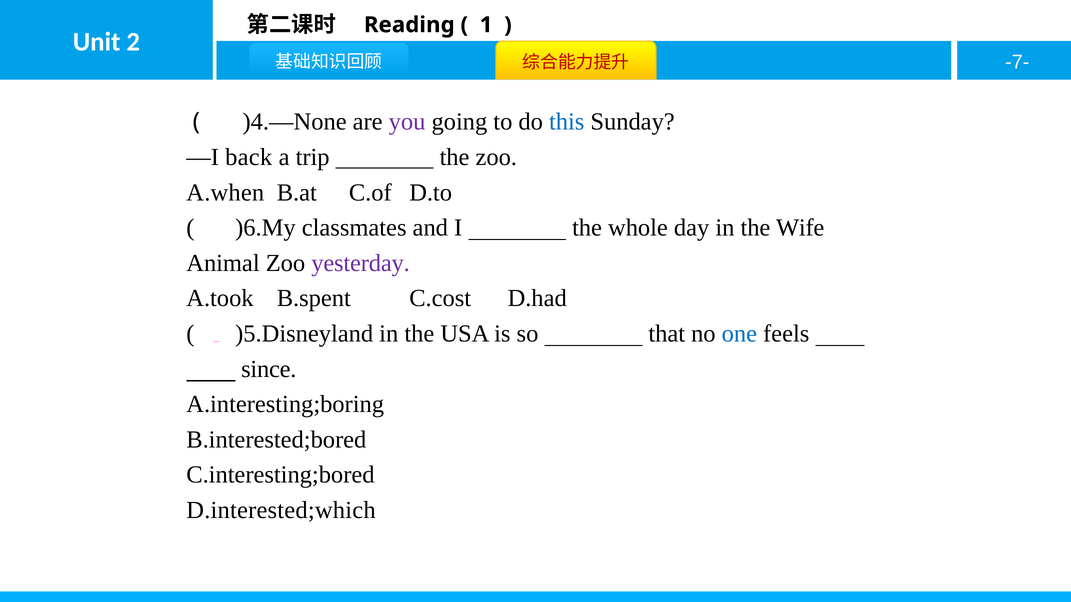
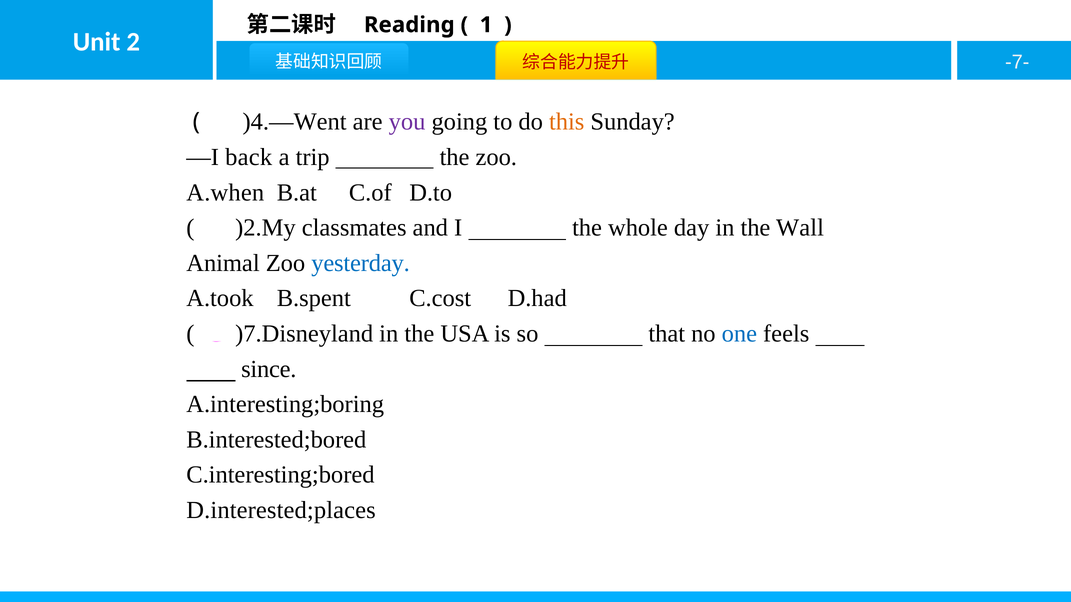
)4.—None: )4.—None -> )4.—Went
this colour: blue -> orange
)6.My: )6.My -> )2.My
Wife: Wife -> Wall
yesterday colour: purple -> blue
)5.Disneyland: )5.Disneyland -> )7.Disneyland
D.interested;which: D.interested;which -> D.interested;places
